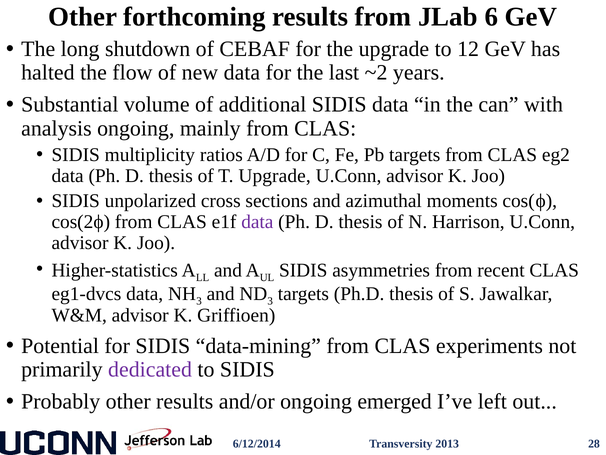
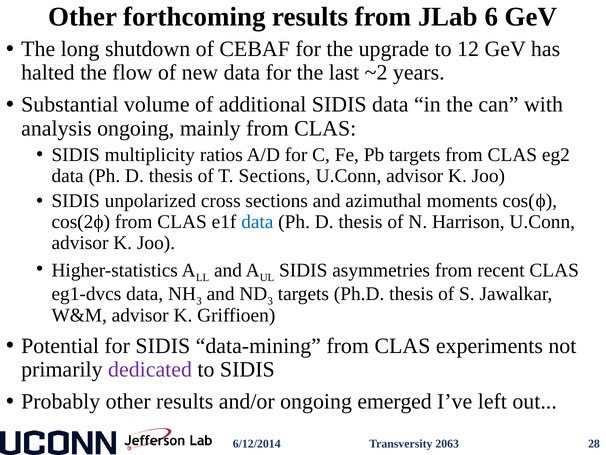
T Upgrade: Upgrade -> Sections
data at (257, 222) colour: purple -> blue
2013: 2013 -> 2063
